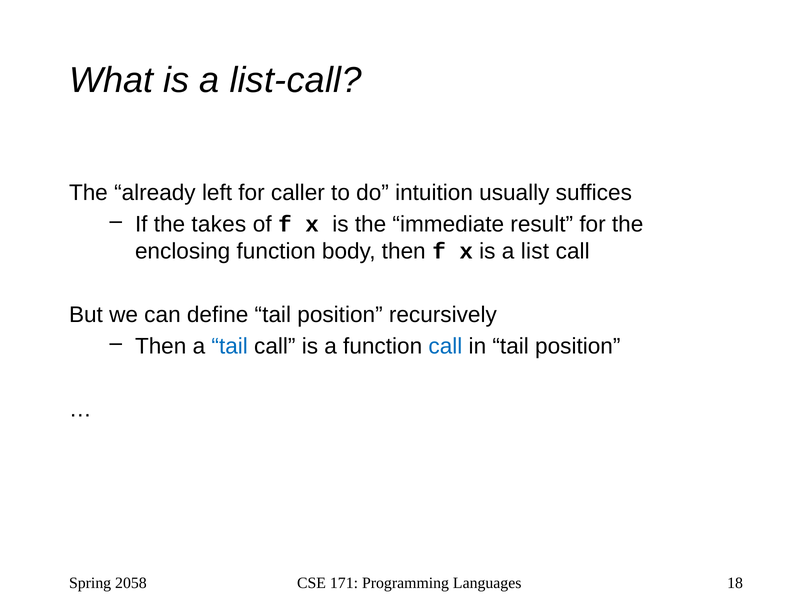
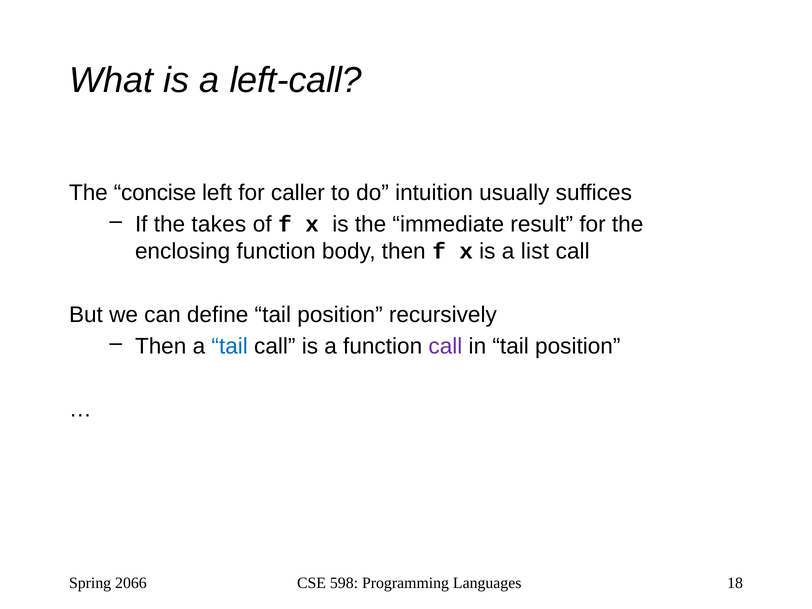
list-call: list-call -> left-call
already: already -> concise
call at (445, 346) colour: blue -> purple
2058: 2058 -> 2066
171: 171 -> 598
